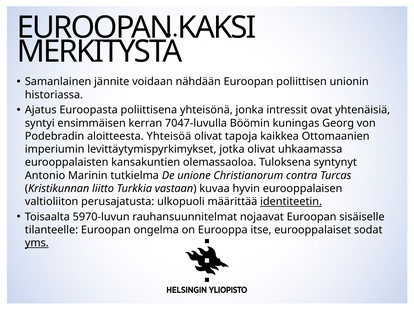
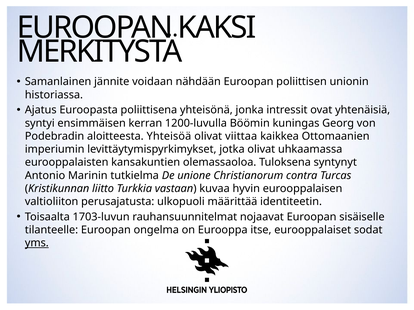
7047-luvulla: 7047-luvulla -> 1200-luvulla
tapoja: tapoja -> viittaa
identiteetin underline: present -> none
5970-luvun: 5970-luvun -> 1703-luvun
